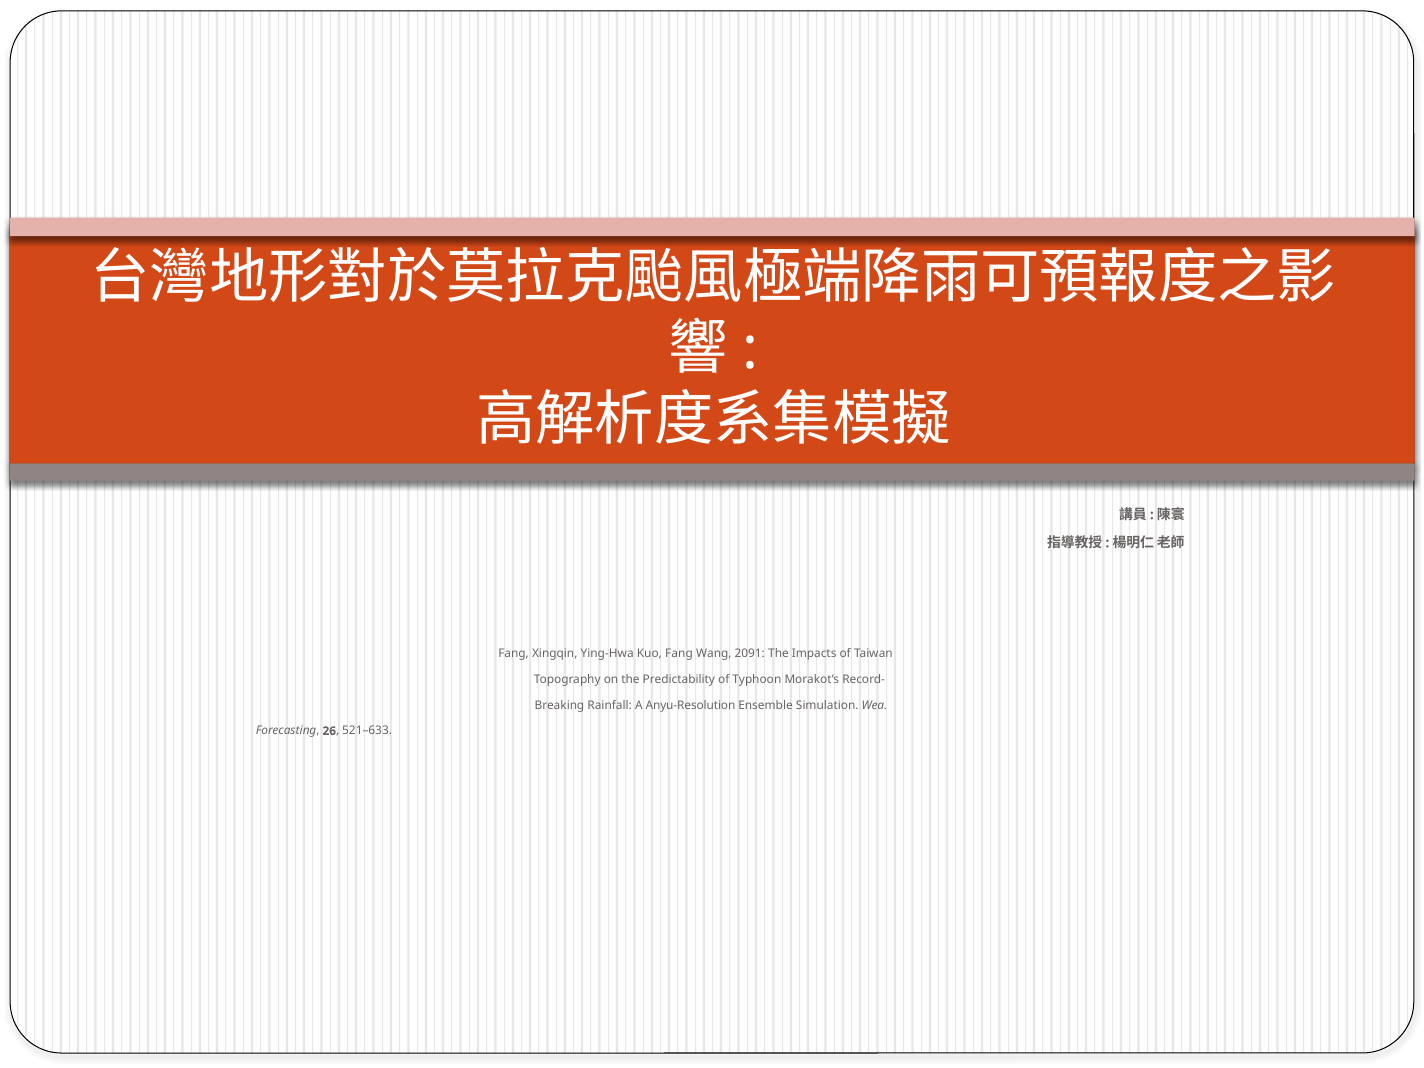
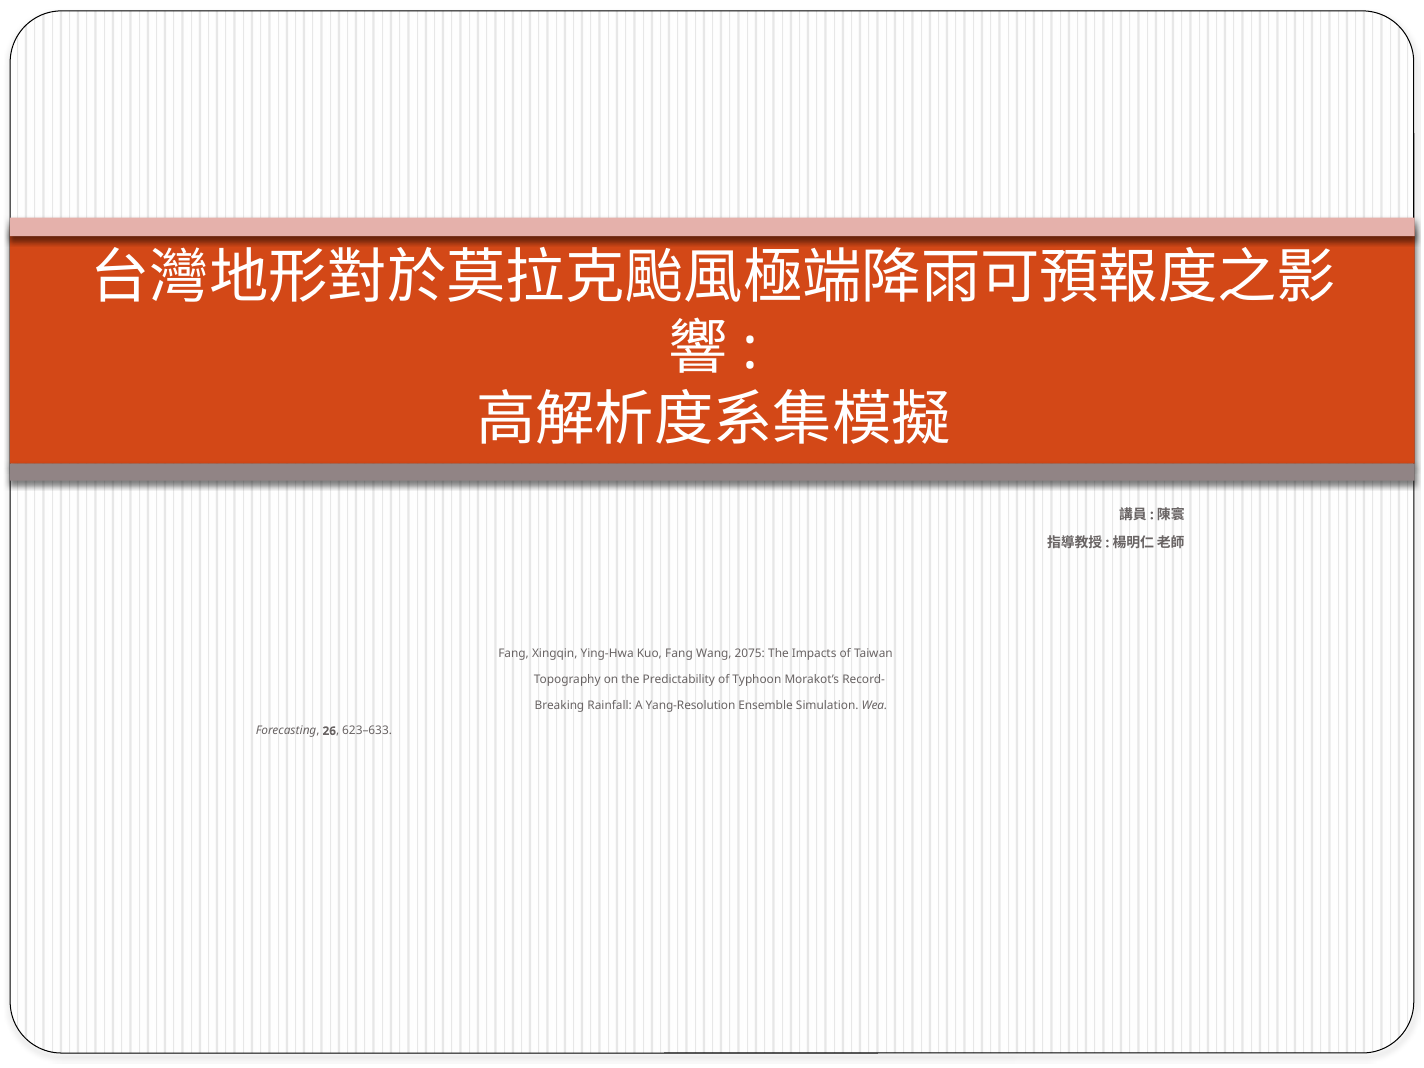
2091: 2091 -> 2075
Anyu-Resolution: Anyu-Resolution -> Yang-Resolution
521–633: 521–633 -> 623–633
